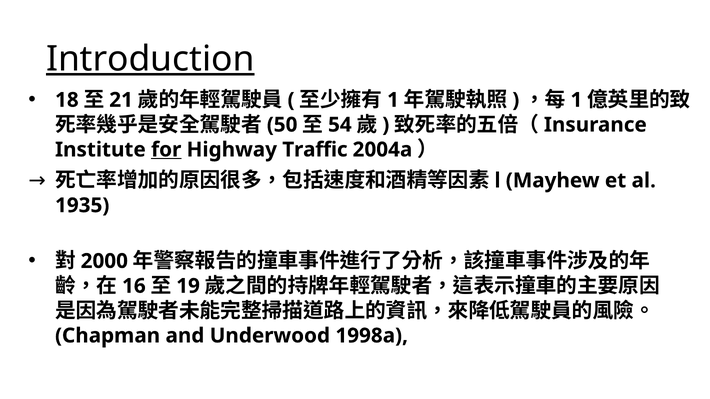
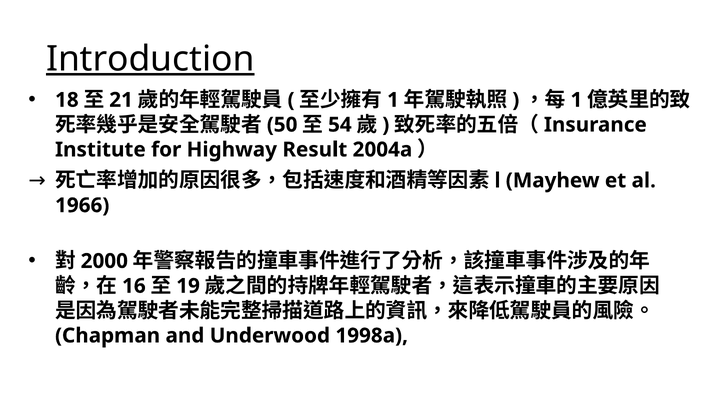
for underline: present -> none
Traffic: Traffic -> Result
1935: 1935 -> 1966
